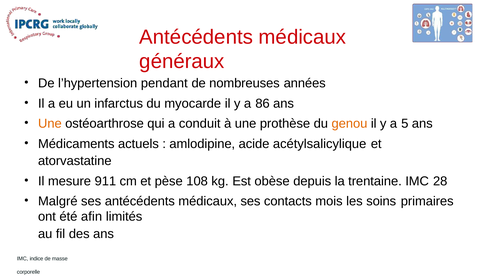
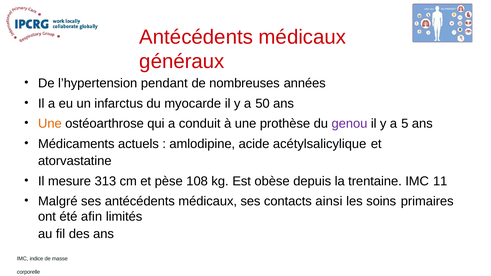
86: 86 -> 50
genou colour: orange -> purple
911: 911 -> 313
28: 28 -> 11
mois: mois -> ainsi
